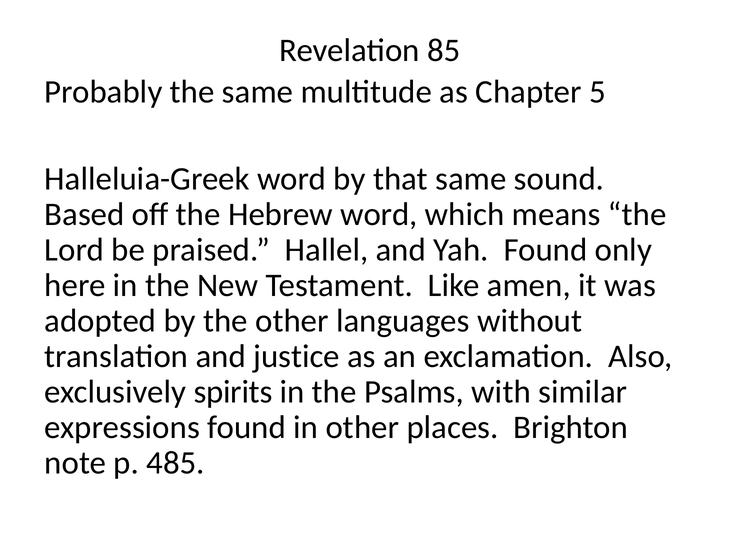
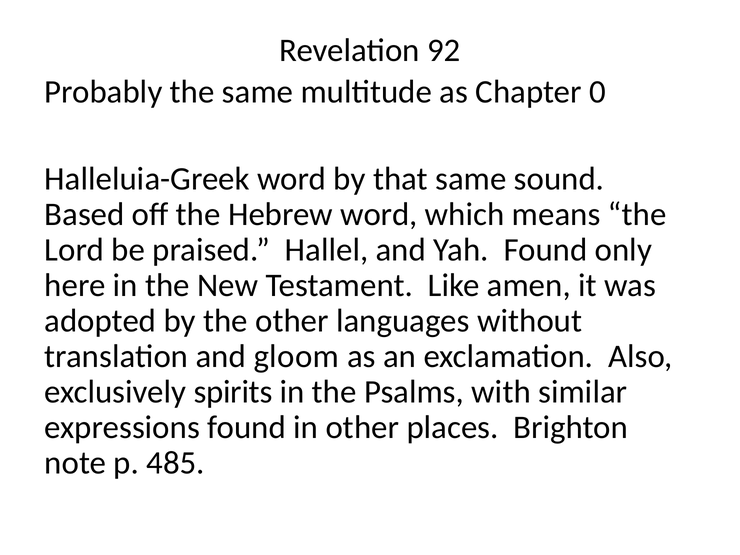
85: 85 -> 92
5: 5 -> 0
justice: justice -> gloom
